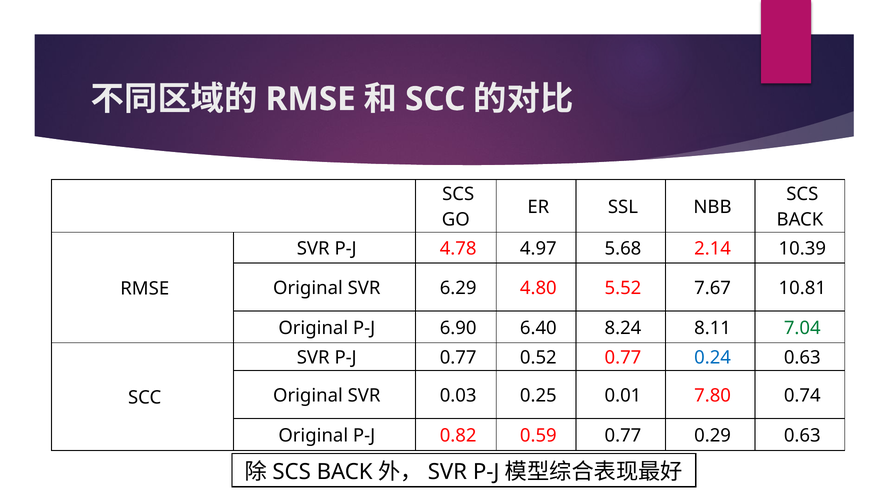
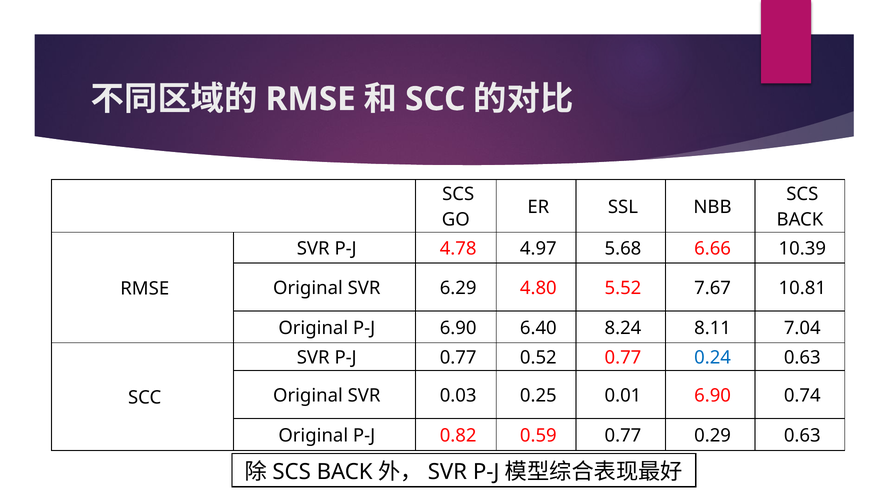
2.14: 2.14 -> 6.66
7.04 colour: green -> black
0.01 7.80: 7.80 -> 6.90
